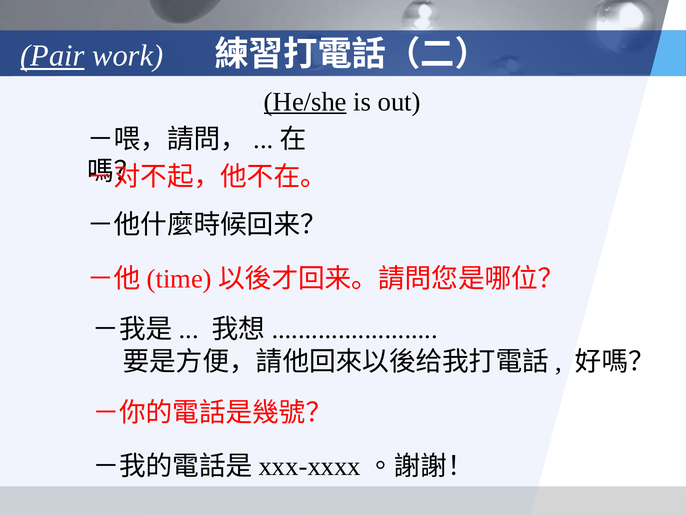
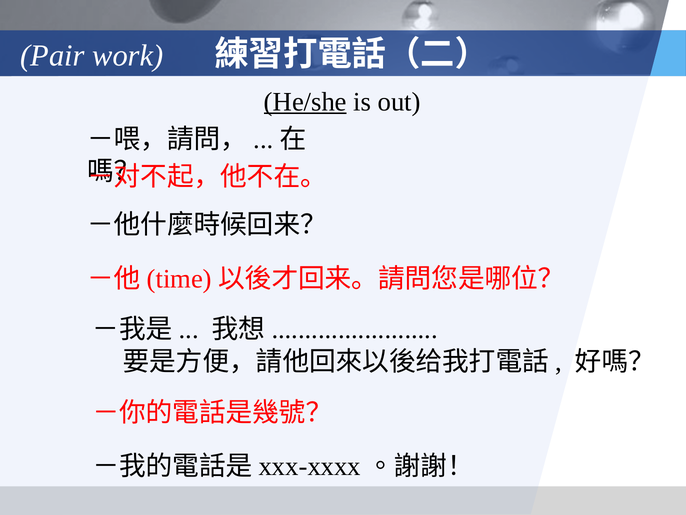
Pair underline: present -> none
